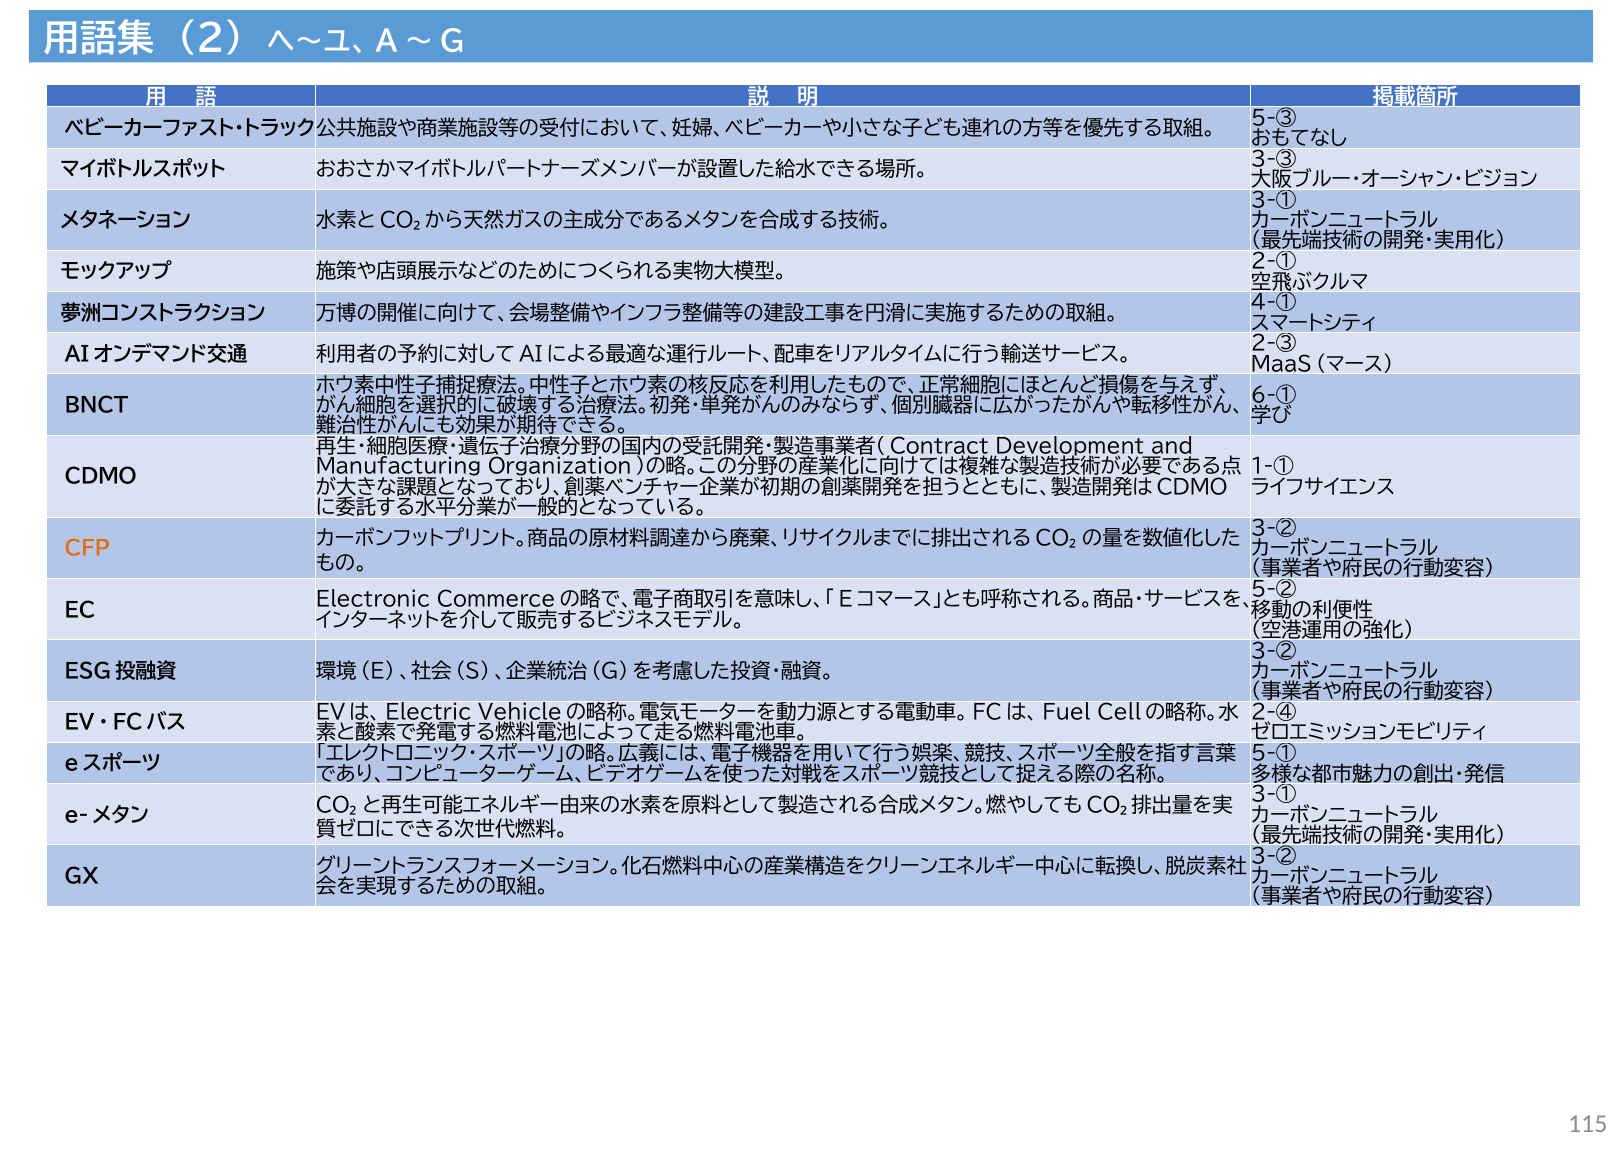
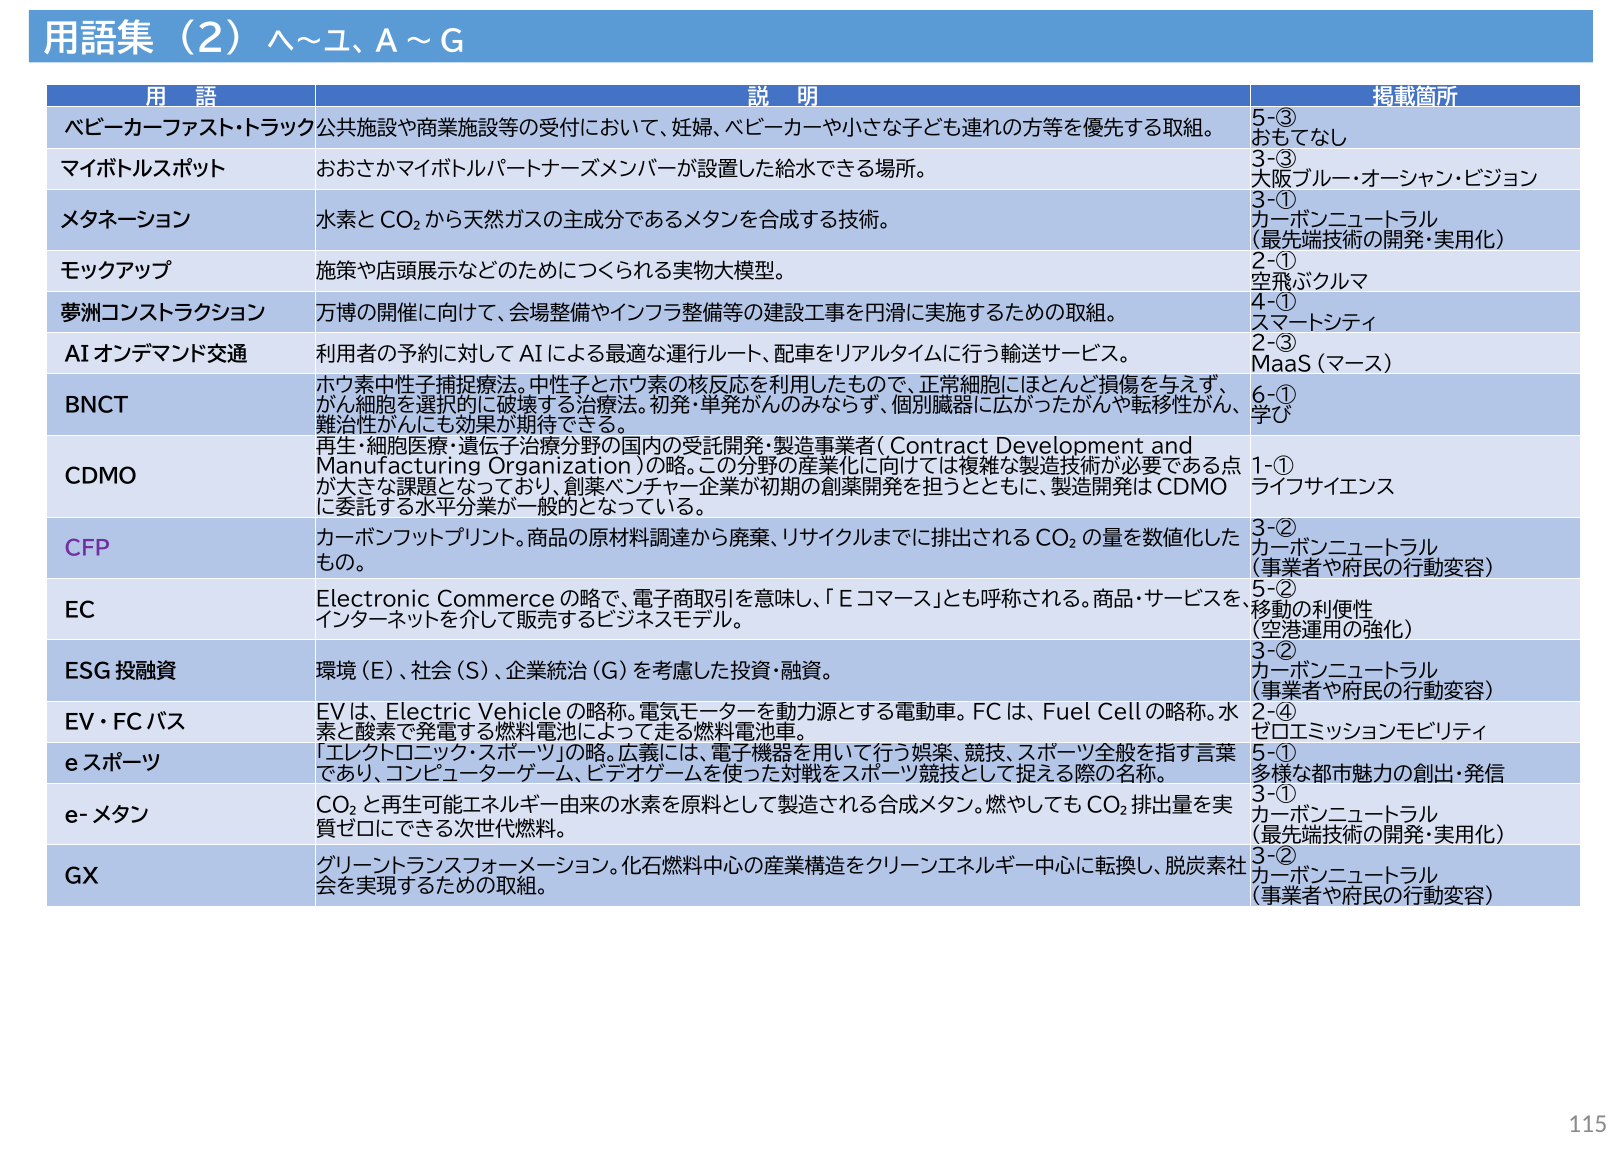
CFP colour: orange -> purple
